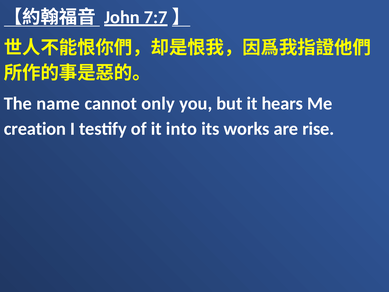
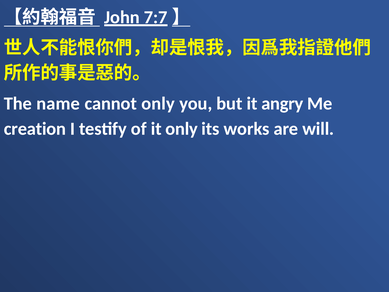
hears: hears -> angry
it into: into -> only
rise: rise -> will
